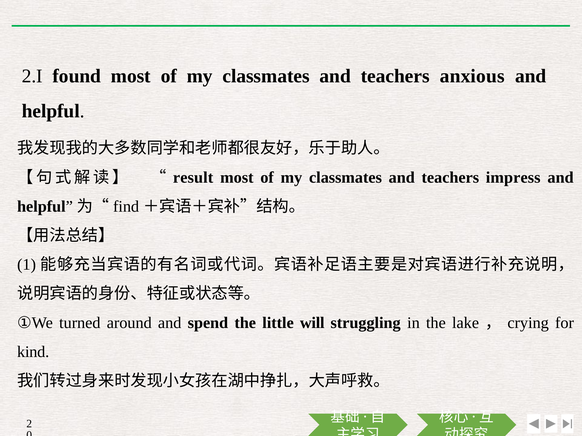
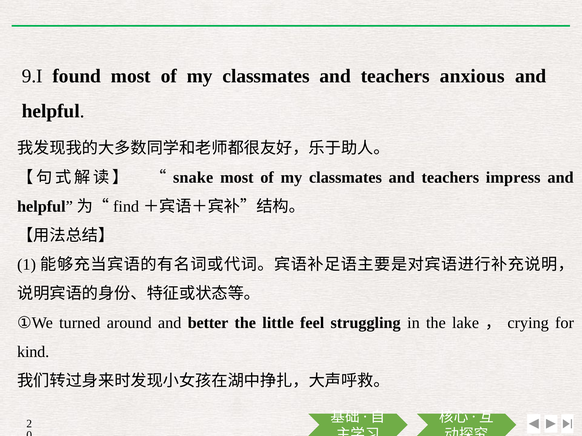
2.I: 2.I -> 9.I
result: result -> snake
spend: spend -> better
will: will -> feel
